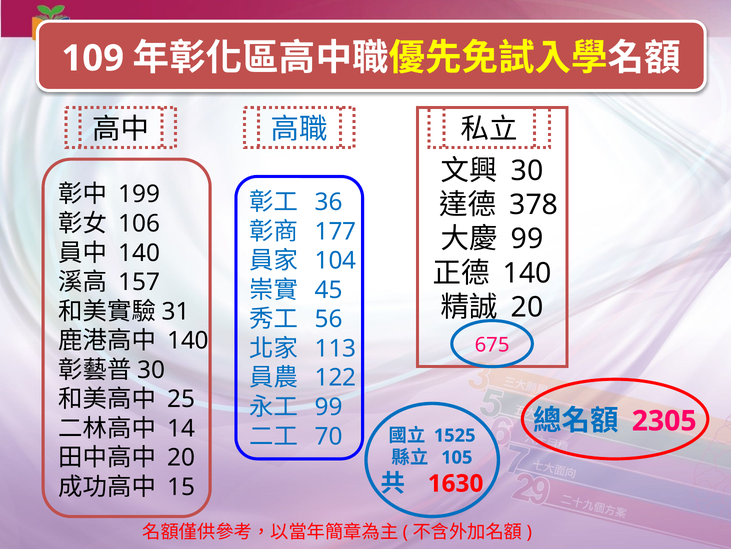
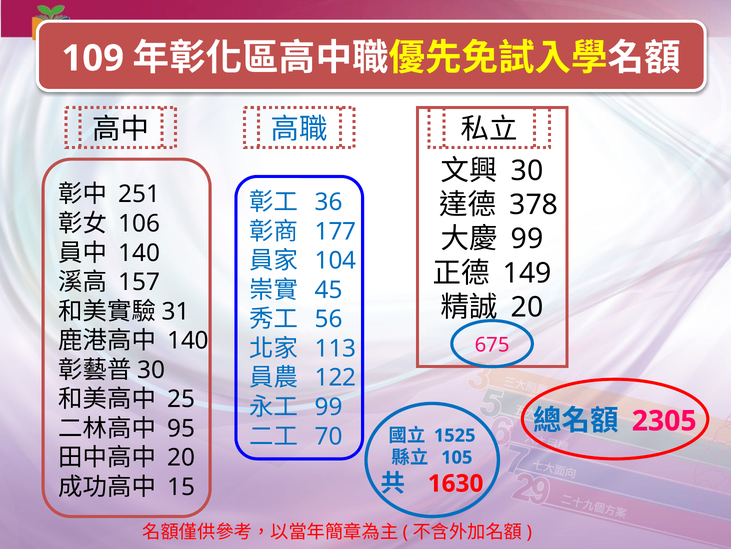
199: 199 -> 251
140 at (527, 273): 140 -> 149
14: 14 -> 95
